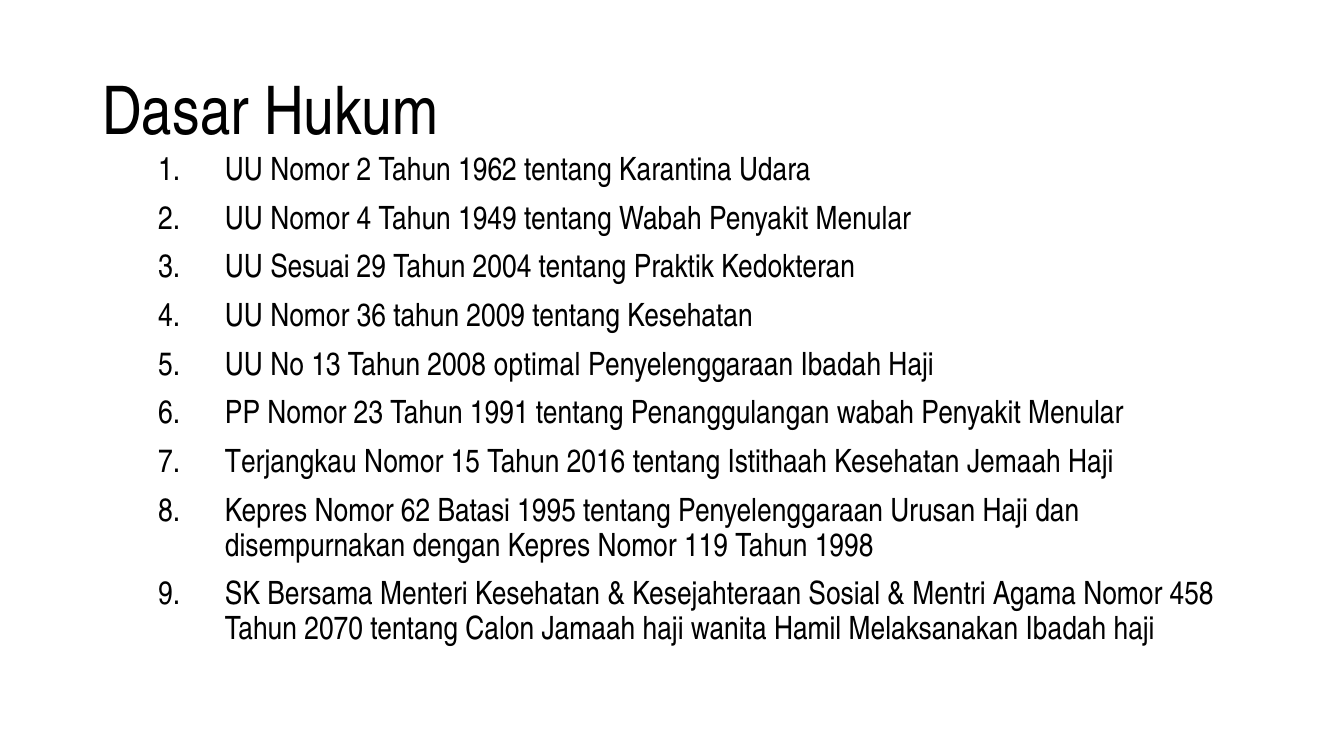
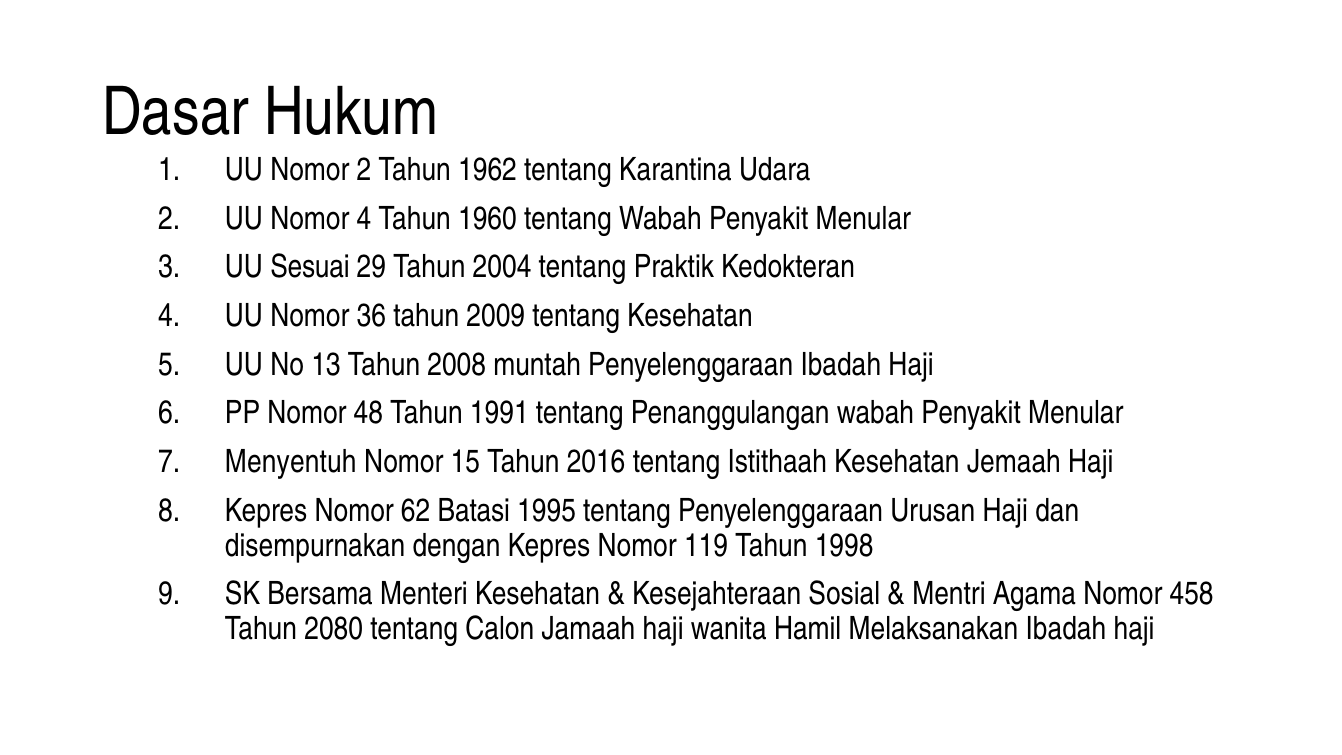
1949: 1949 -> 1960
optimal: optimal -> muntah
23: 23 -> 48
Terjangkau: Terjangkau -> Menyentuh
2070: 2070 -> 2080
